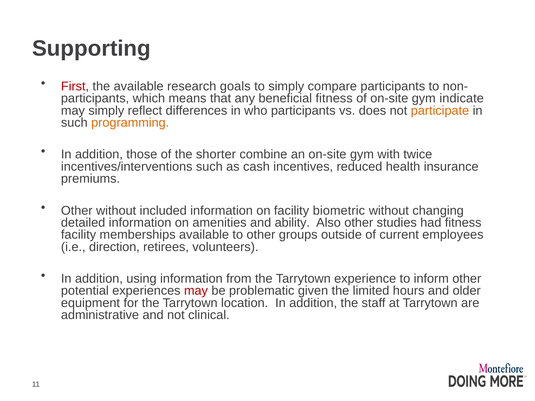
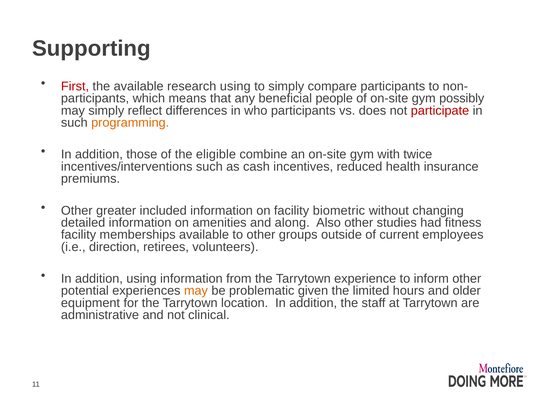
research goals: goals -> using
beneficial fitness: fitness -> people
indicate: indicate -> possibly
participate colour: orange -> red
shorter: shorter -> eligible
Other without: without -> greater
ability: ability -> along
may at (196, 291) colour: red -> orange
